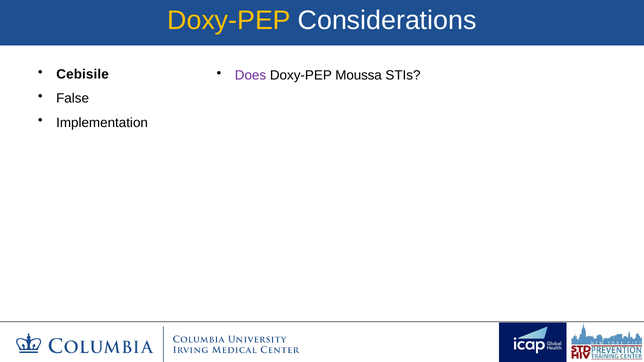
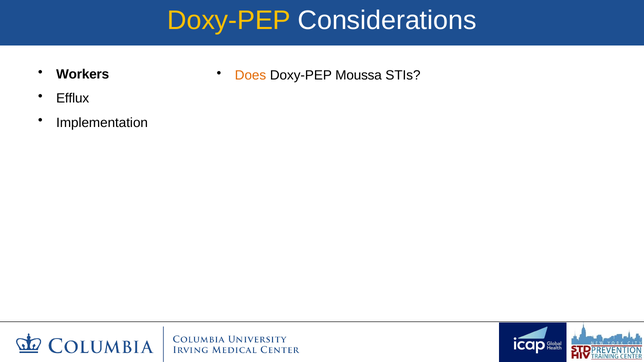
Cebisile: Cebisile -> Workers
Does colour: purple -> orange
False: False -> Efflux
